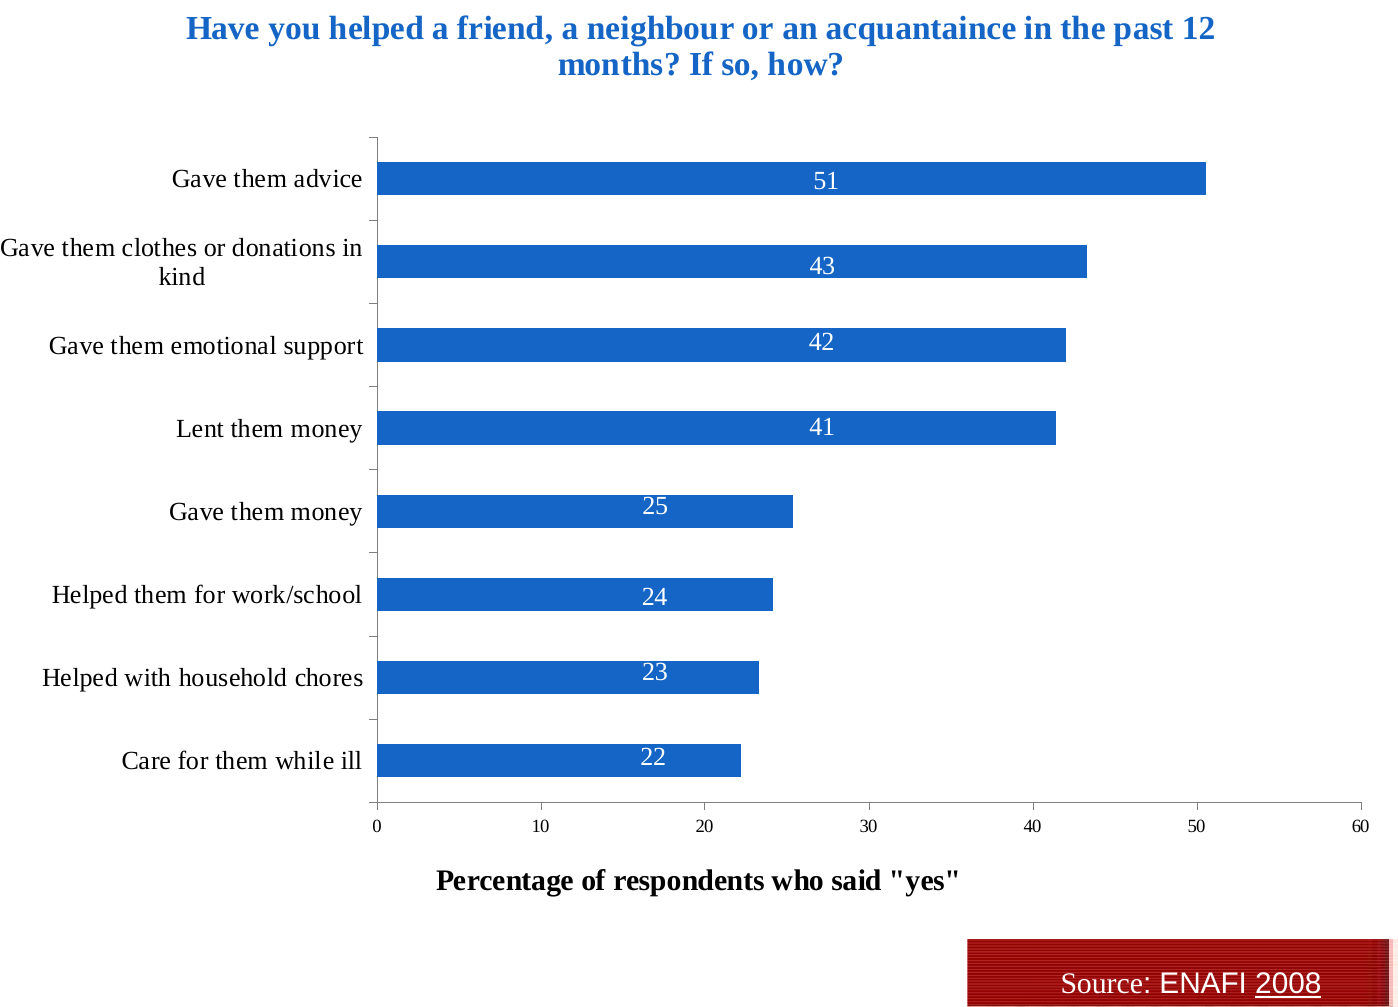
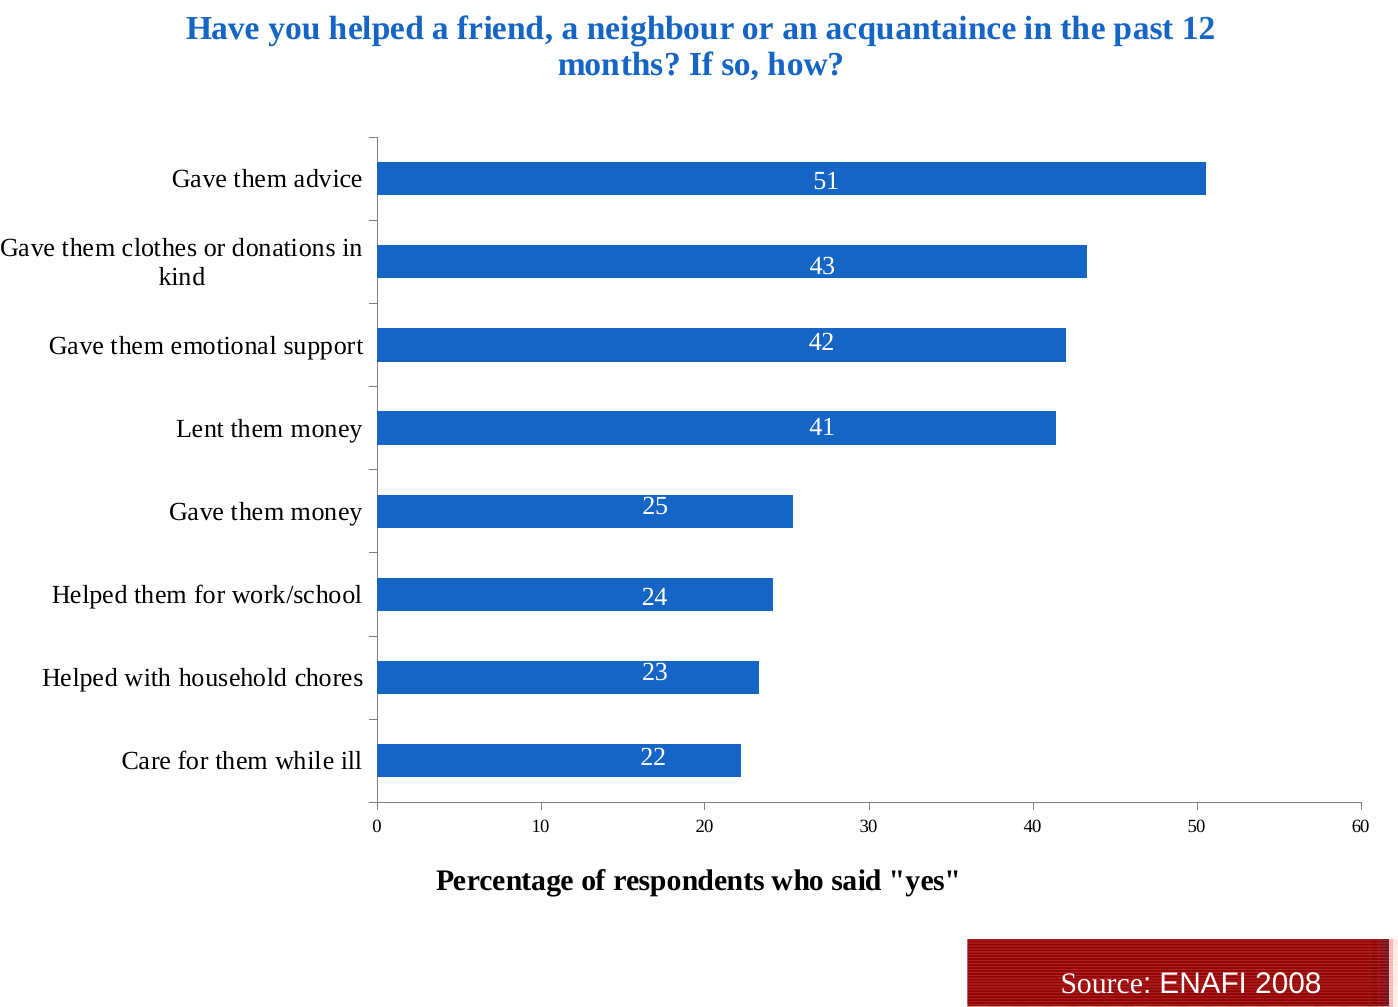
2008 underline: present -> none
